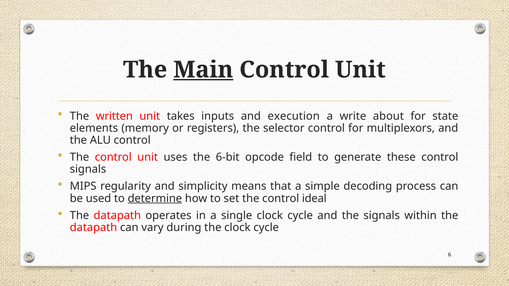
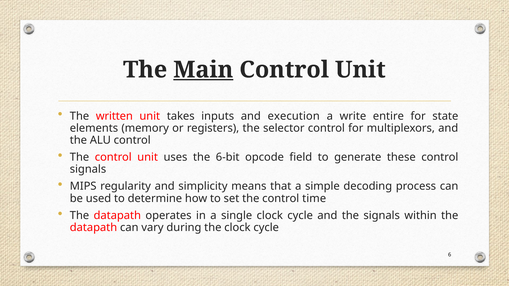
about: about -> entire
determine underline: present -> none
ideal: ideal -> time
